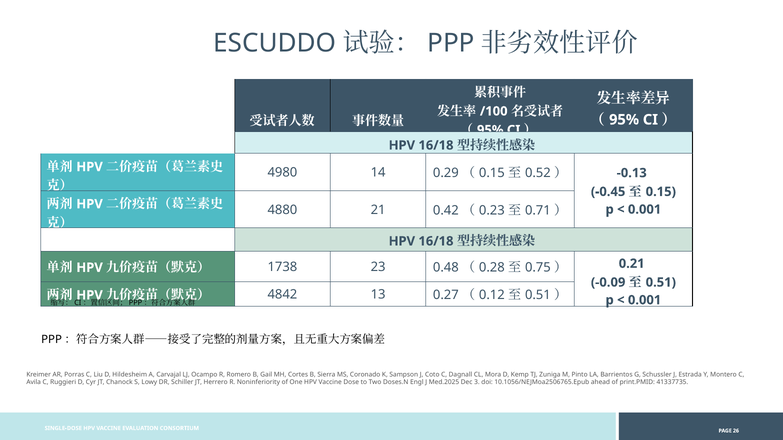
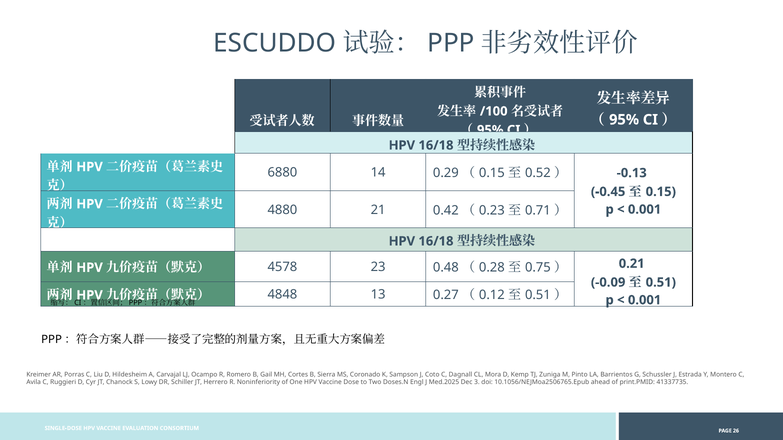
4980: 4980 -> 6880
1738: 1738 -> 4578
4842: 4842 -> 4848
